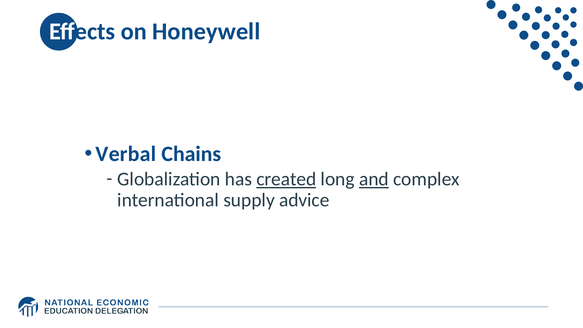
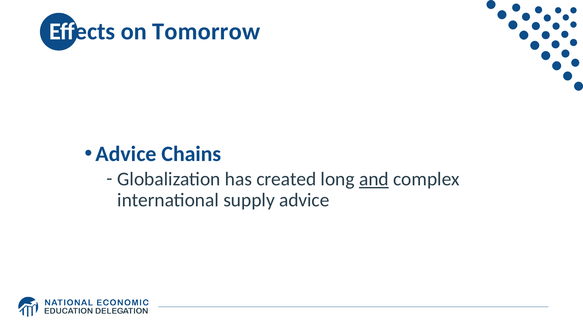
Honeywell: Honeywell -> Tomorrow
Verbal at (126, 154): Verbal -> Advice
created underline: present -> none
